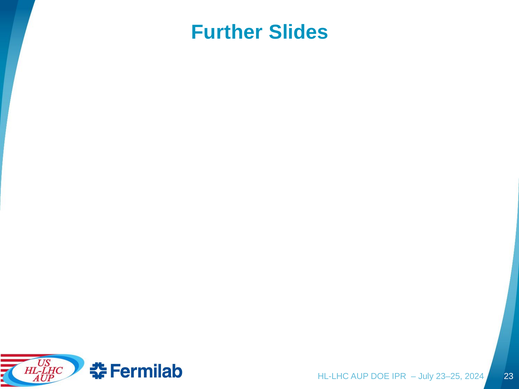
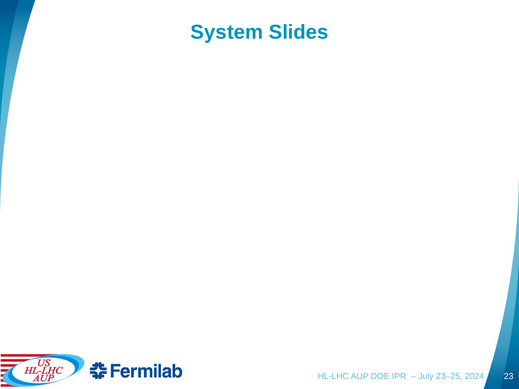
Further: Further -> System
